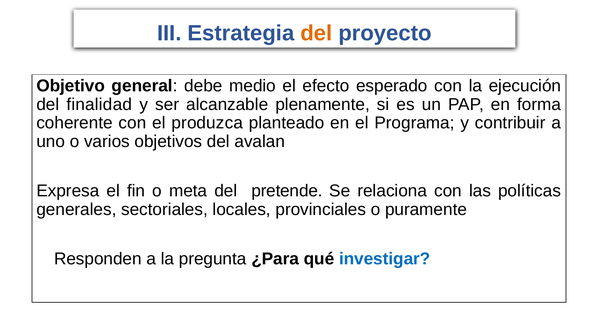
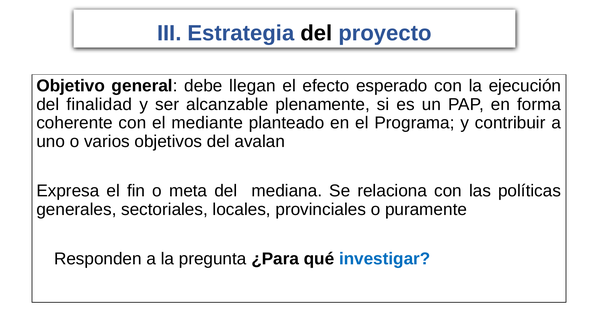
del at (316, 33) colour: orange -> black
medio: medio -> llegan
produzca: produzca -> mediante
pretende: pretende -> mediana
